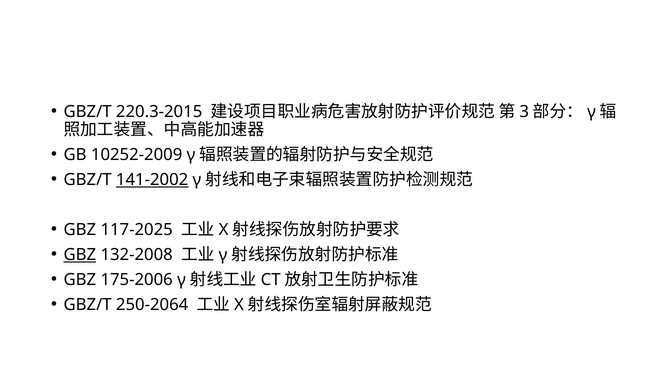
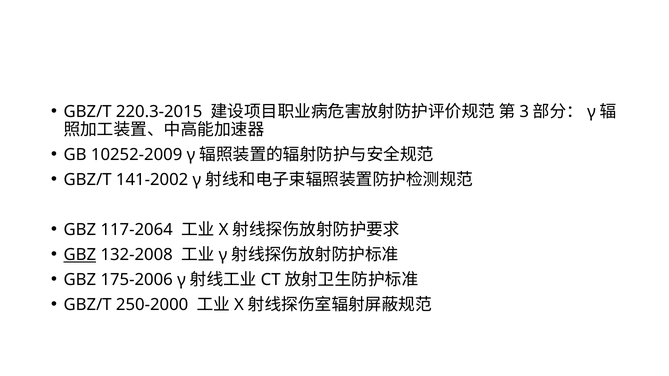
141-2002 underline: present -> none
117-2025: 117-2025 -> 117-2064
250-2064: 250-2064 -> 250-2000
